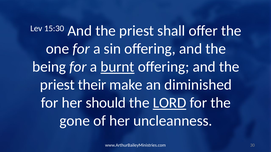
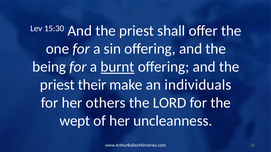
diminished: diminished -> individuals
should: should -> others
LORD underline: present -> none
gone: gone -> wept
